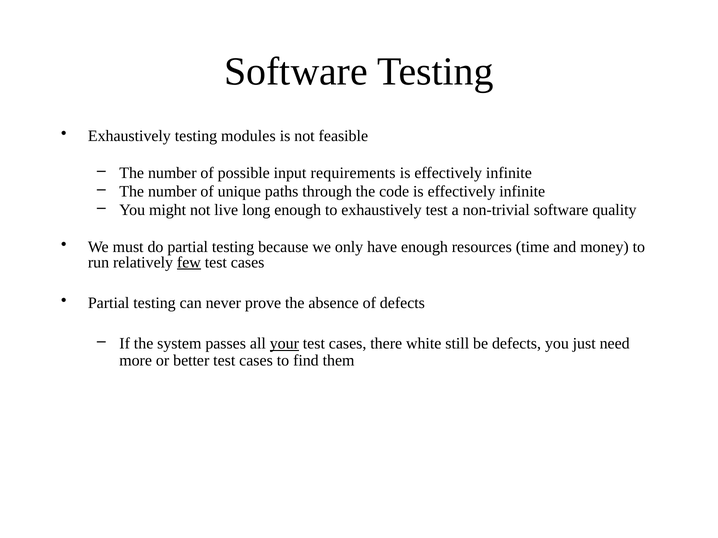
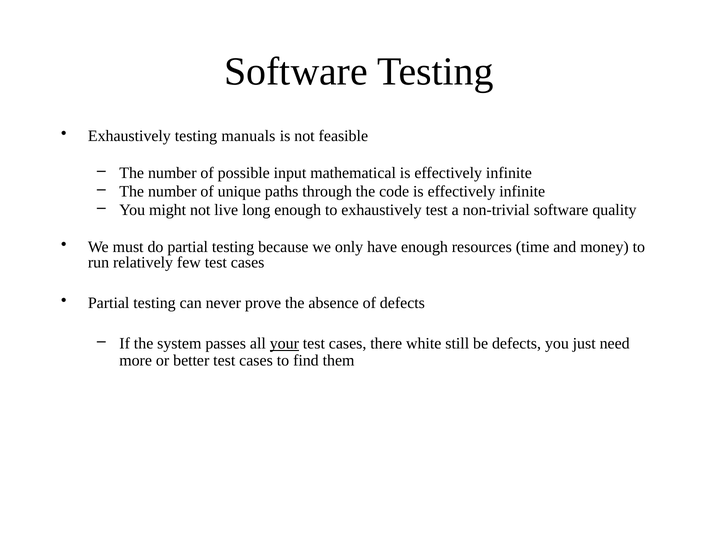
modules: modules -> manuals
requirements: requirements -> mathematical
few underline: present -> none
